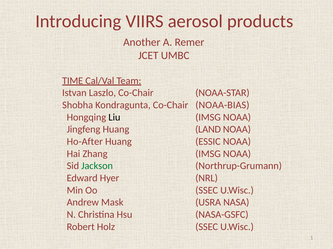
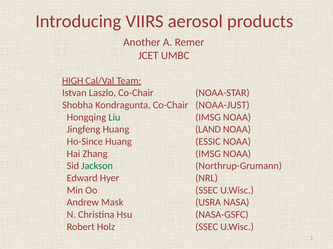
TIME: TIME -> HIGH
NOAA-BIAS: NOAA-BIAS -> NOAA-JUST
Liu colour: black -> green
Ho-After: Ho-After -> Ho-Since
